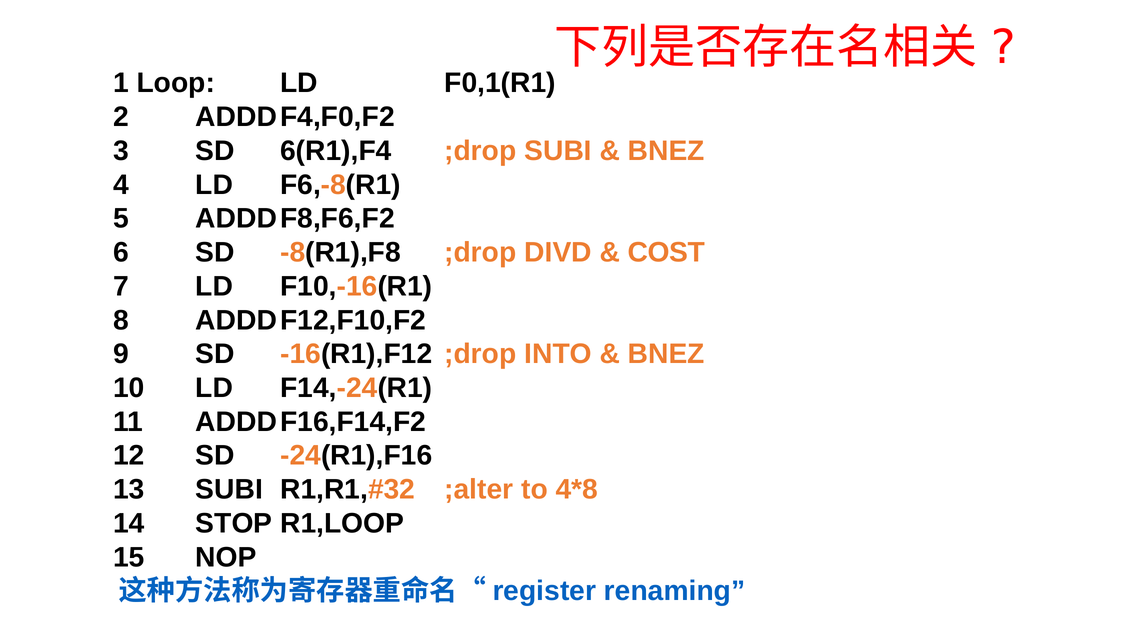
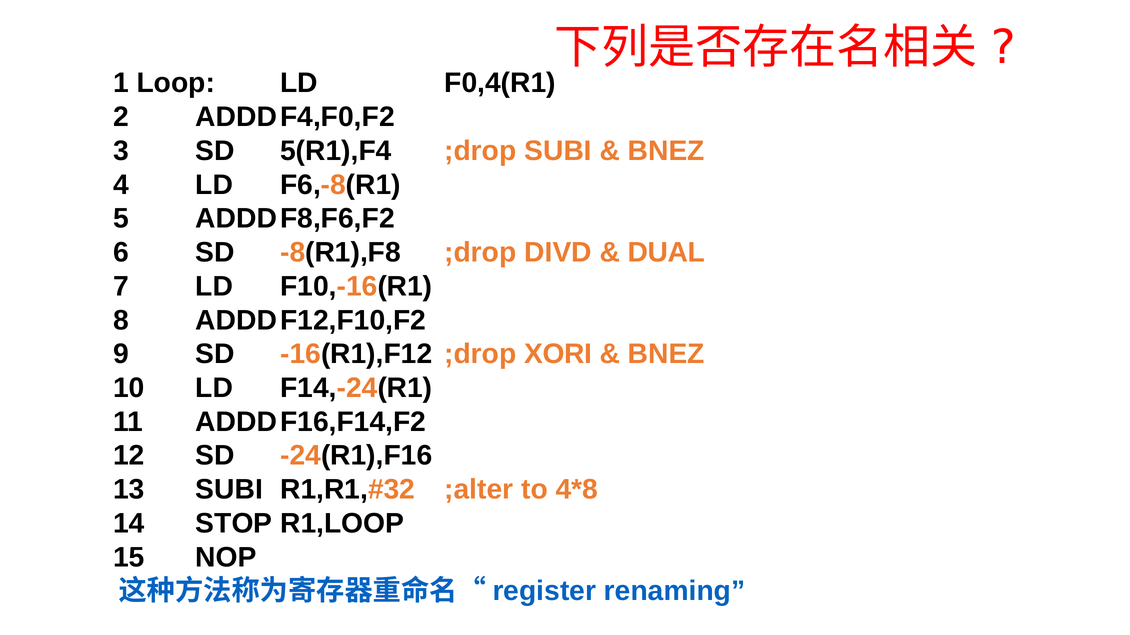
F0,1(R1: F0,1(R1 -> F0,4(R1
6(R1),F4: 6(R1),F4 -> 5(R1),F4
COST: COST -> DUAL
INTO: INTO -> XORI
